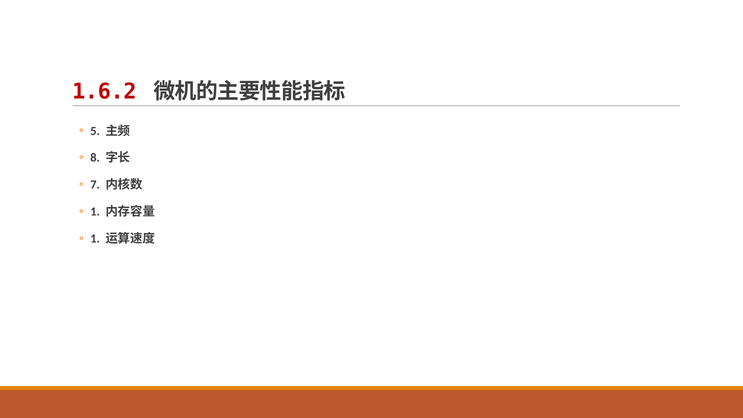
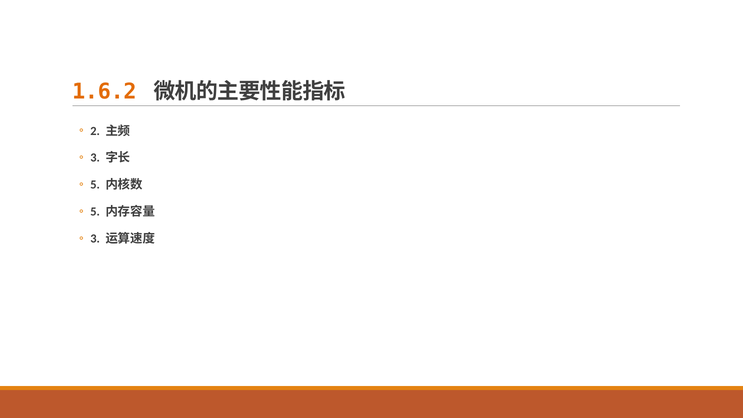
1.6.2 colour: red -> orange
5: 5 -> 2
8 at (95, 158): 8 -> 3
7 at (95, 185): 7 -> 5
1 at (95, 212): 1 -> 5
1 at (95, 239): 1 -> 3
